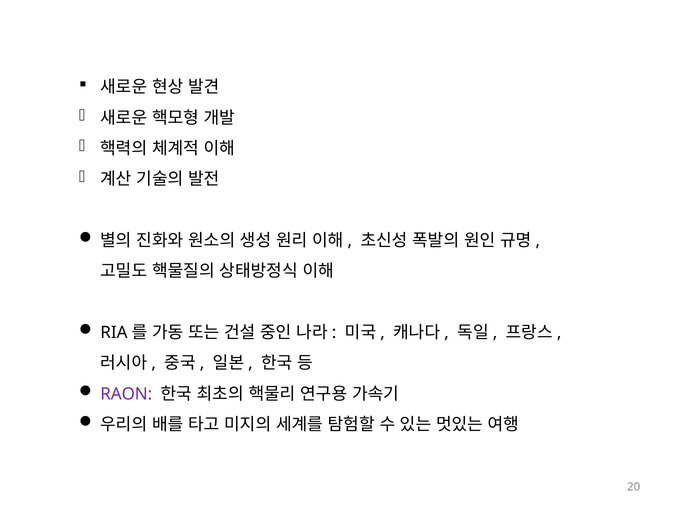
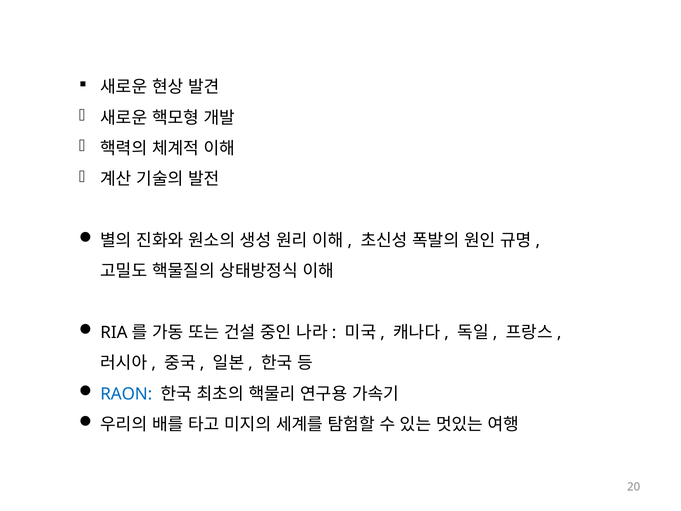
RAON colour: purple -> blue
